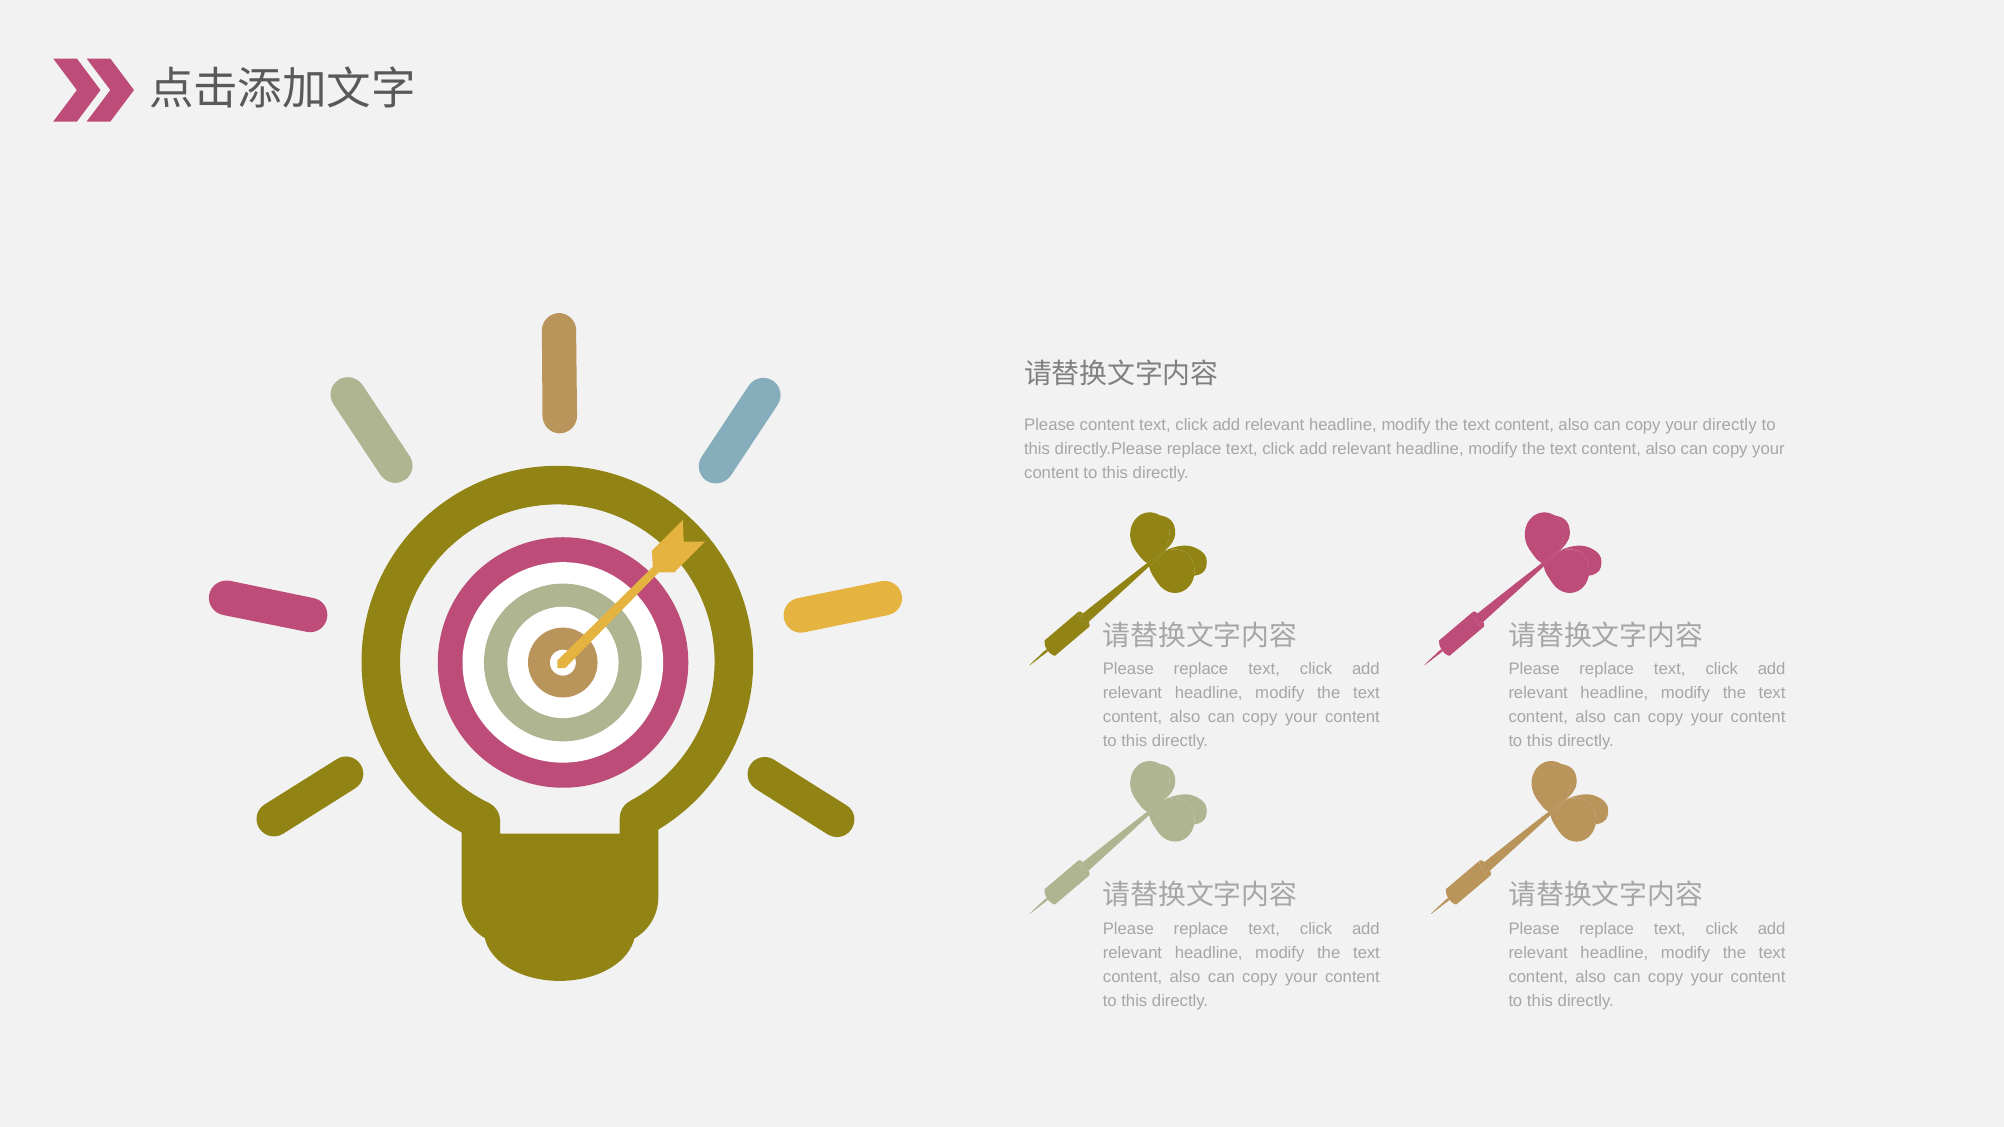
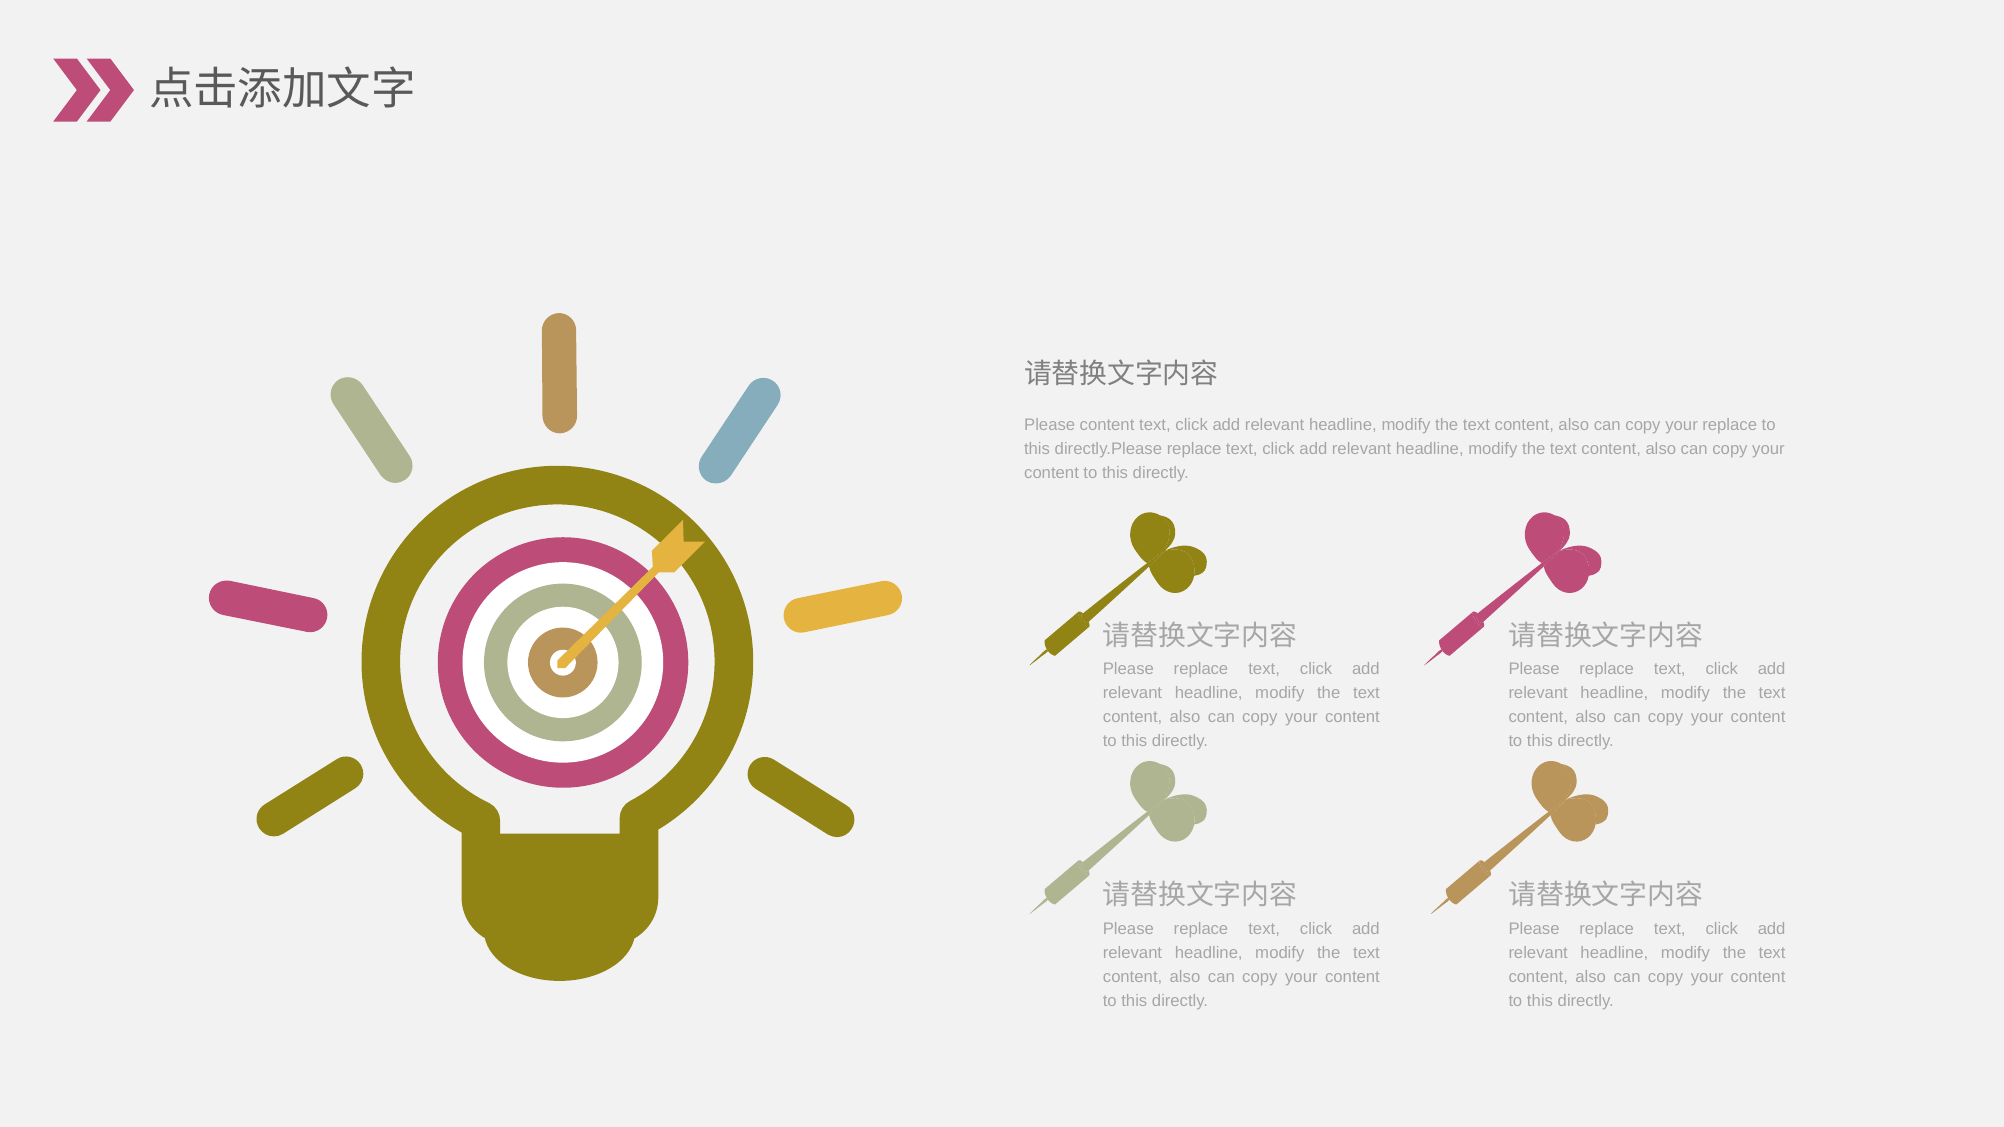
your directly: directly -> replace
